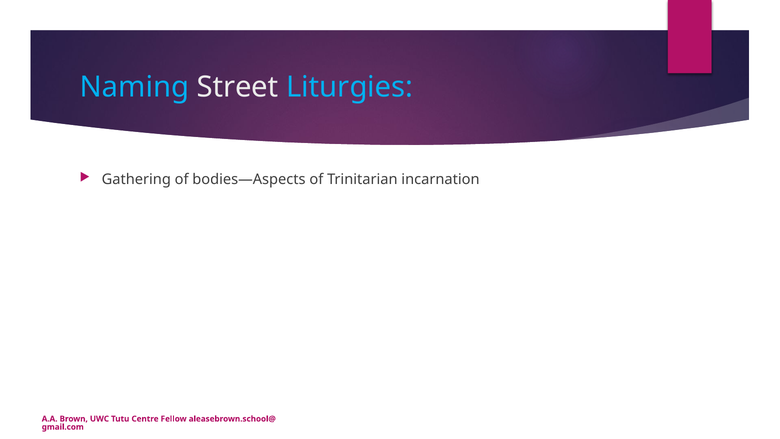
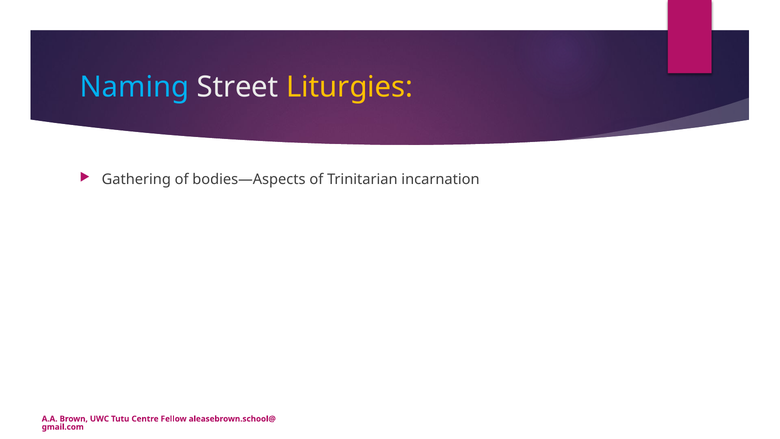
Liturgies colour: light blue -> yellow
